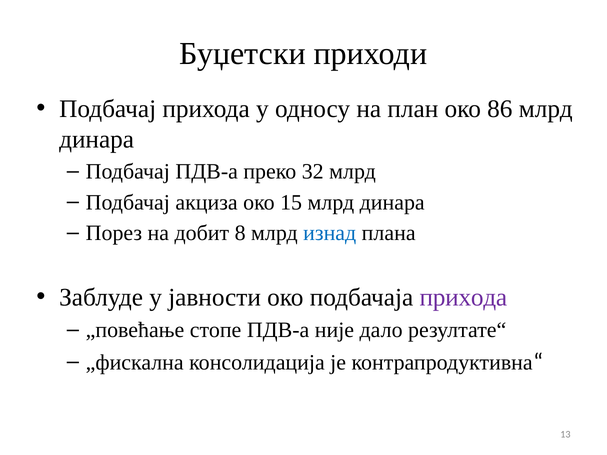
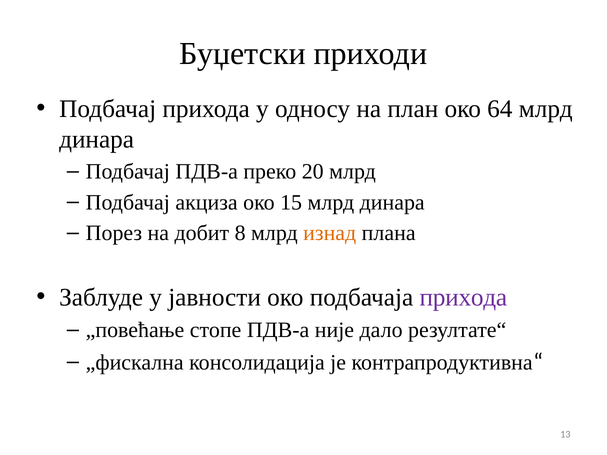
86: 86 -> 64
32: 32 -> 20
изнад colour: blue -> orange
